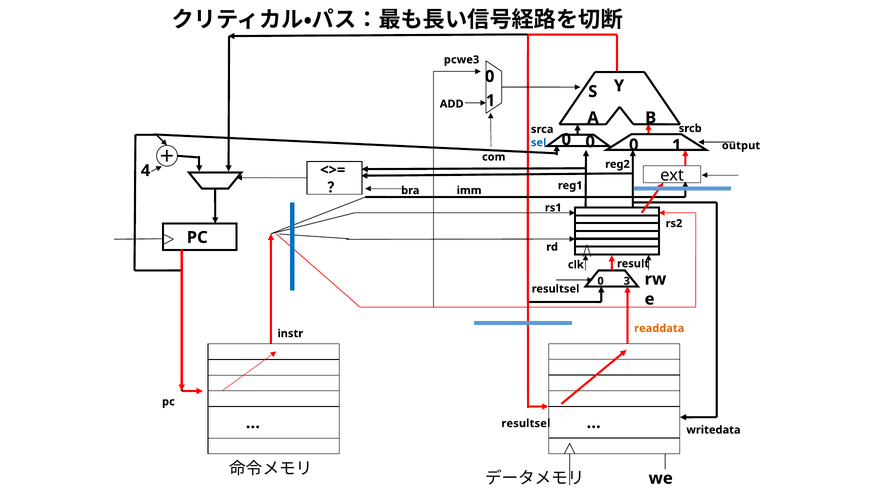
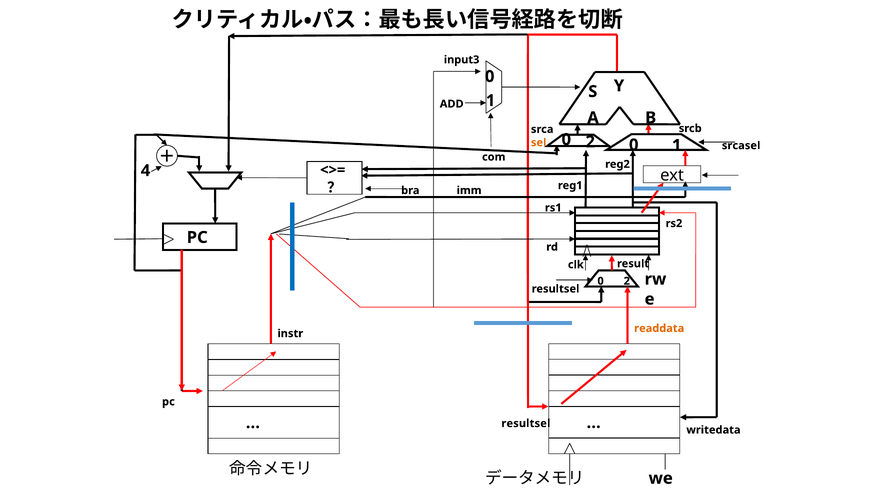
pcwe3: pcwe3 -> input3
0 at (590, 142): 0 -> 2
sel colour: blue -> orange
output: output -> srcasel
3 at (627, 281): 3 -> 2
